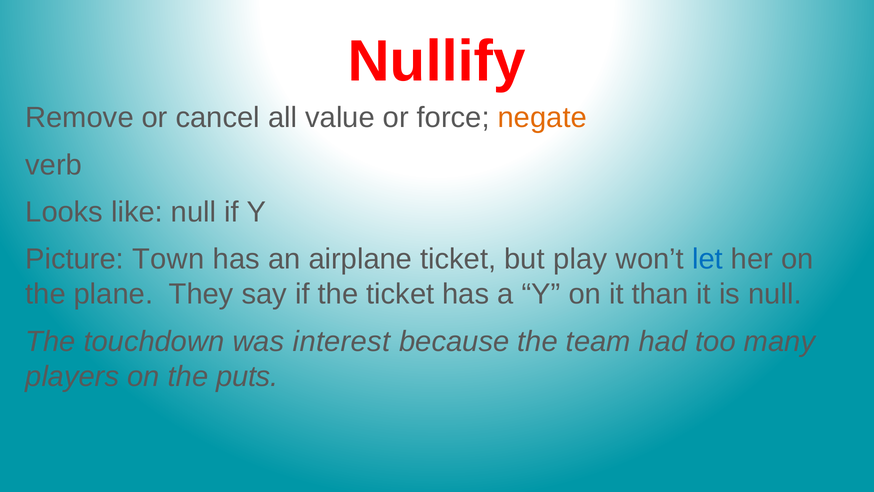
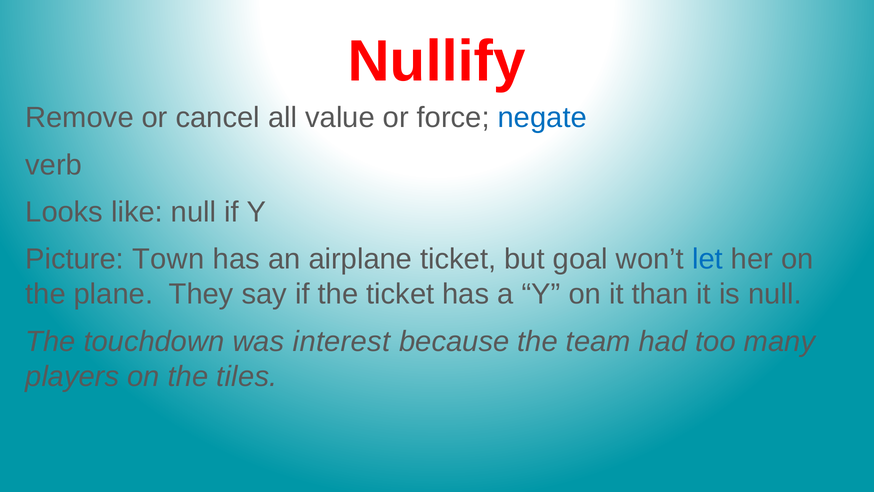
negate colour: orange -> blue
play: play -> goal
puts: puts -> tiles
